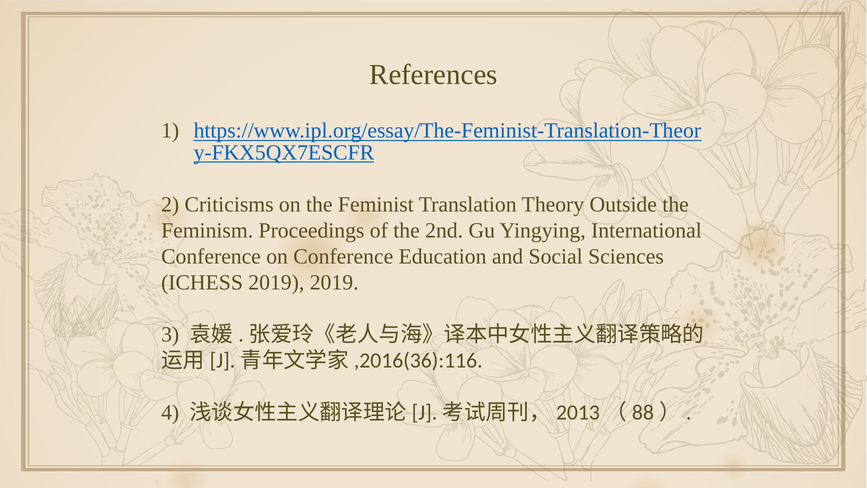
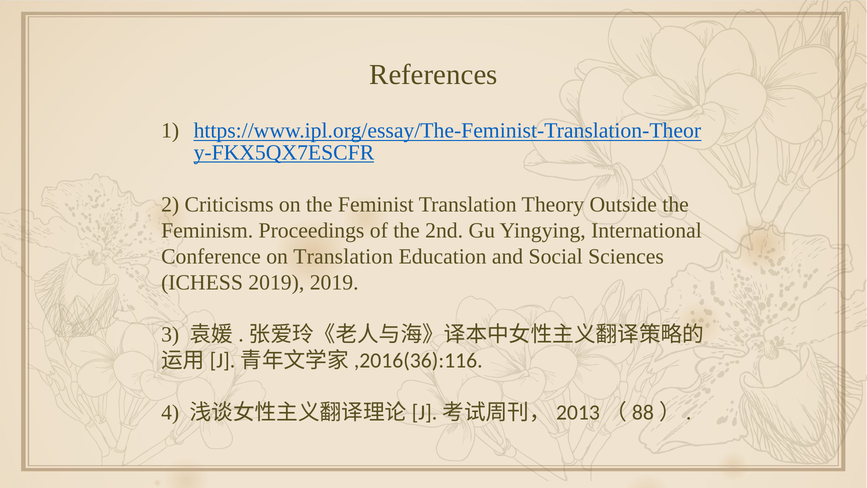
on Conference: Conference -> Translation
